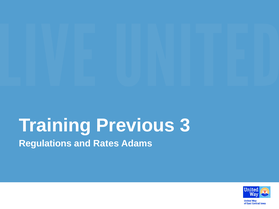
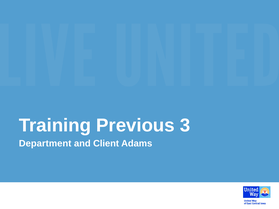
Regulations: Regulations -> Department
Rates: Rates -> Client
